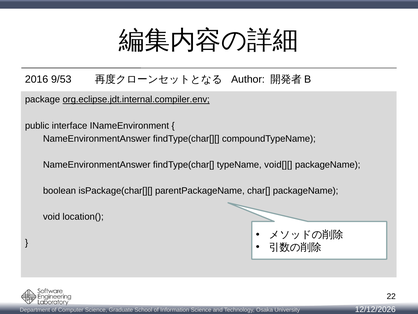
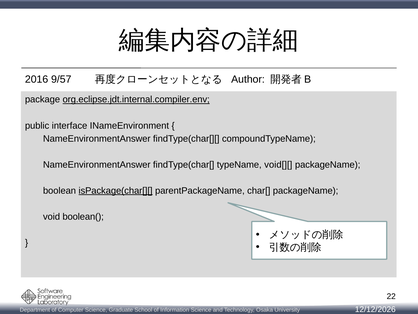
9/53: 9/53 -> 9/57
isPackage(char[][ underline: none -> present
location(: location( -> boolean(
